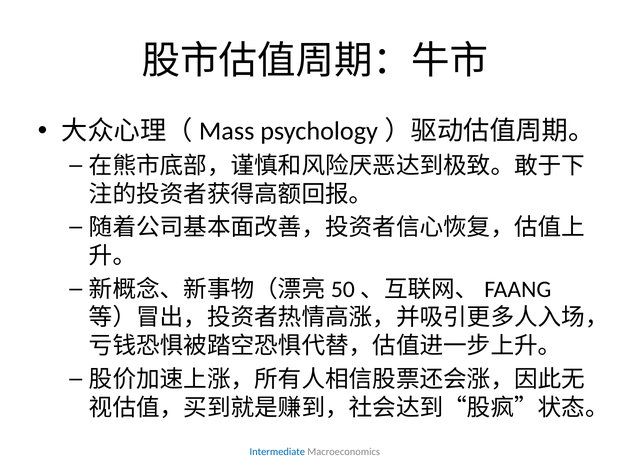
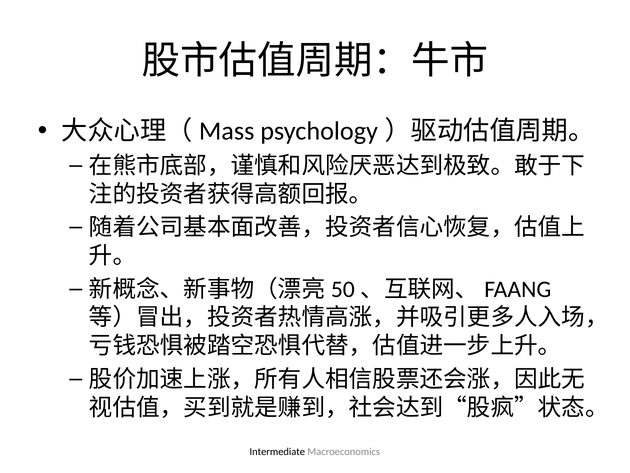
Intermediate colour: blue -> black
